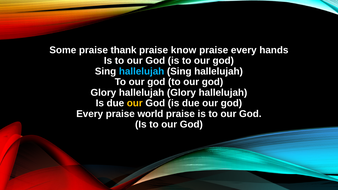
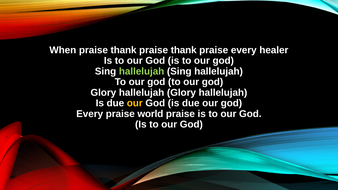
Some: Some -> When
know at (184, 50): know -> thank
hands: hands -> healer
hallelujah at (142, 71) colour: light blue -> light green
